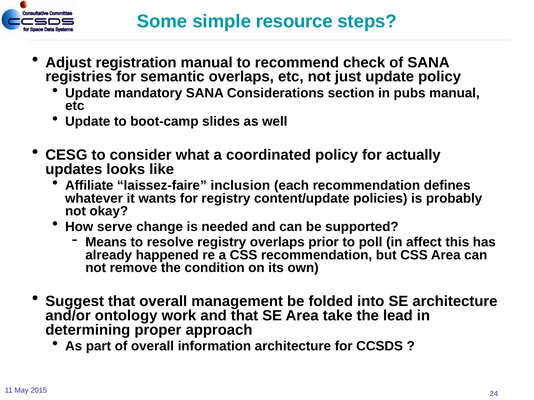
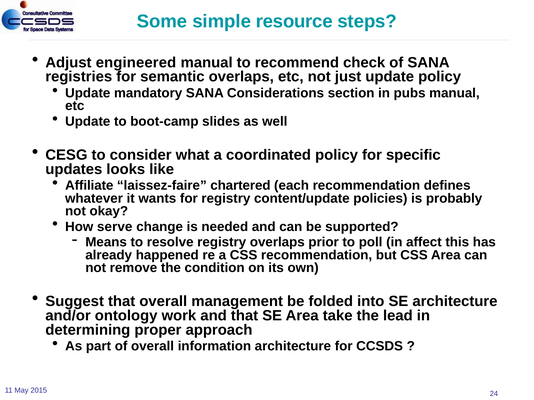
registration: registration -> engineered
actually: actually -> specific
inclusion: inclusion -> chartered
